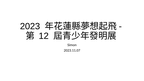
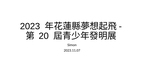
12: 12 -> 20
